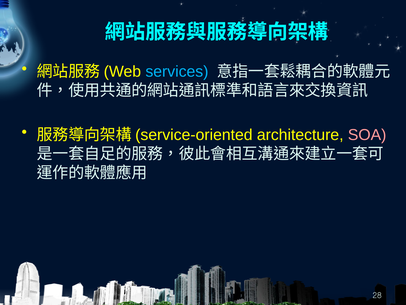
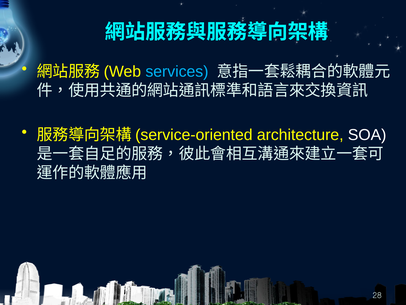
SOA colour: pink -> white
